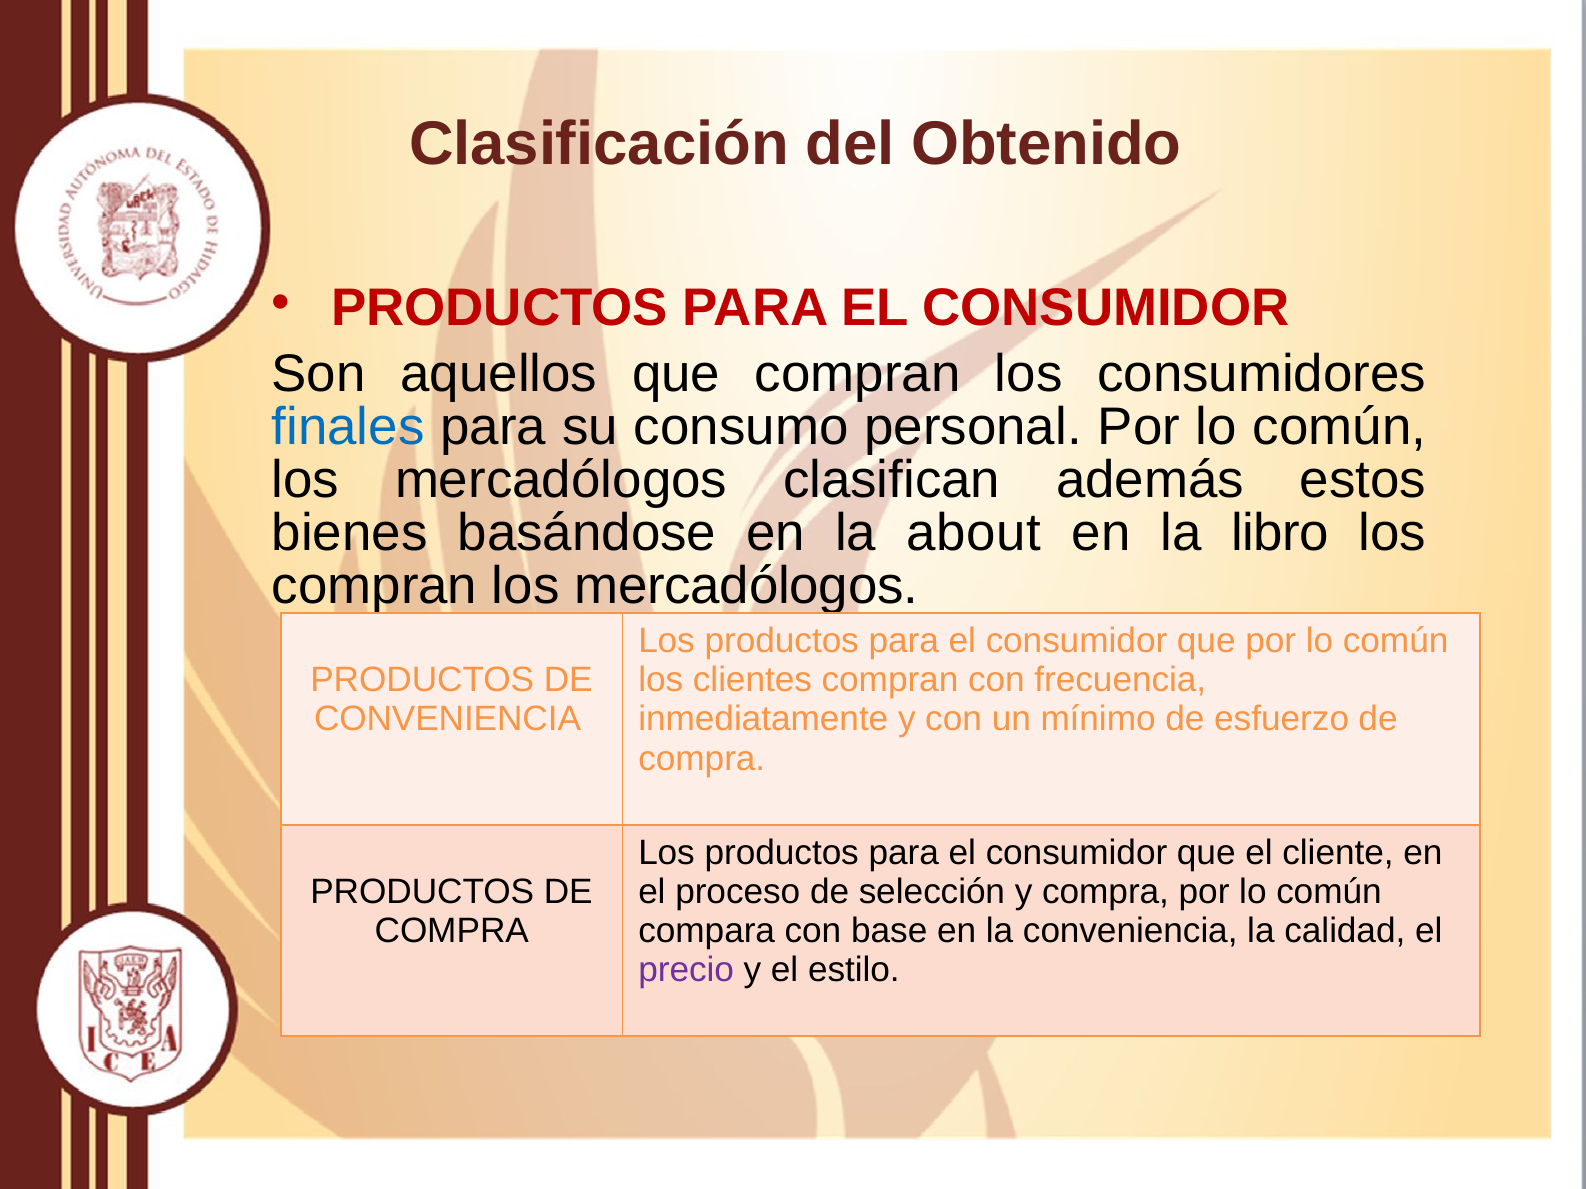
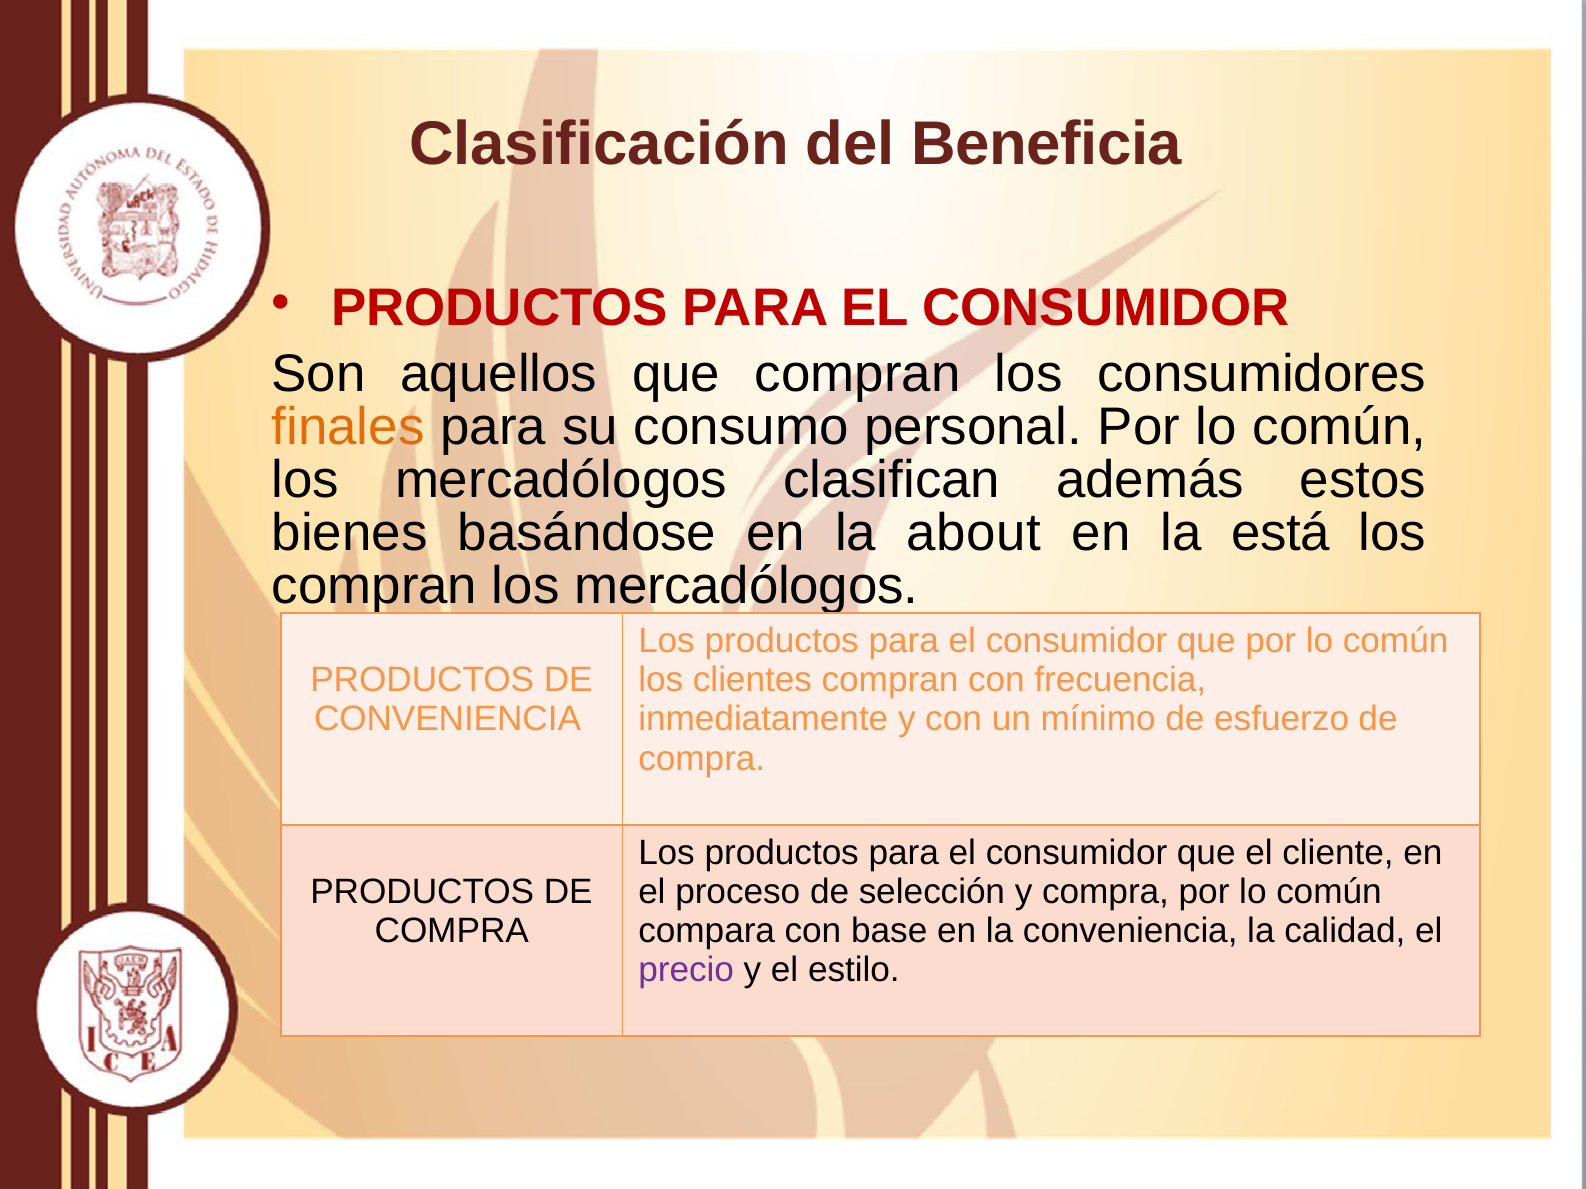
Obtenido: Obtenido -> Beneficia
finales colour: blue -> orange
libro: libro -> está
